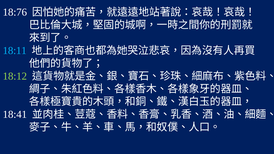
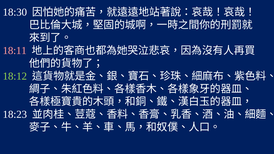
18:76: 18:76 -> 18:30
18:11 colour: light blue -> pink
18:41: 18:41 -> 18:23
